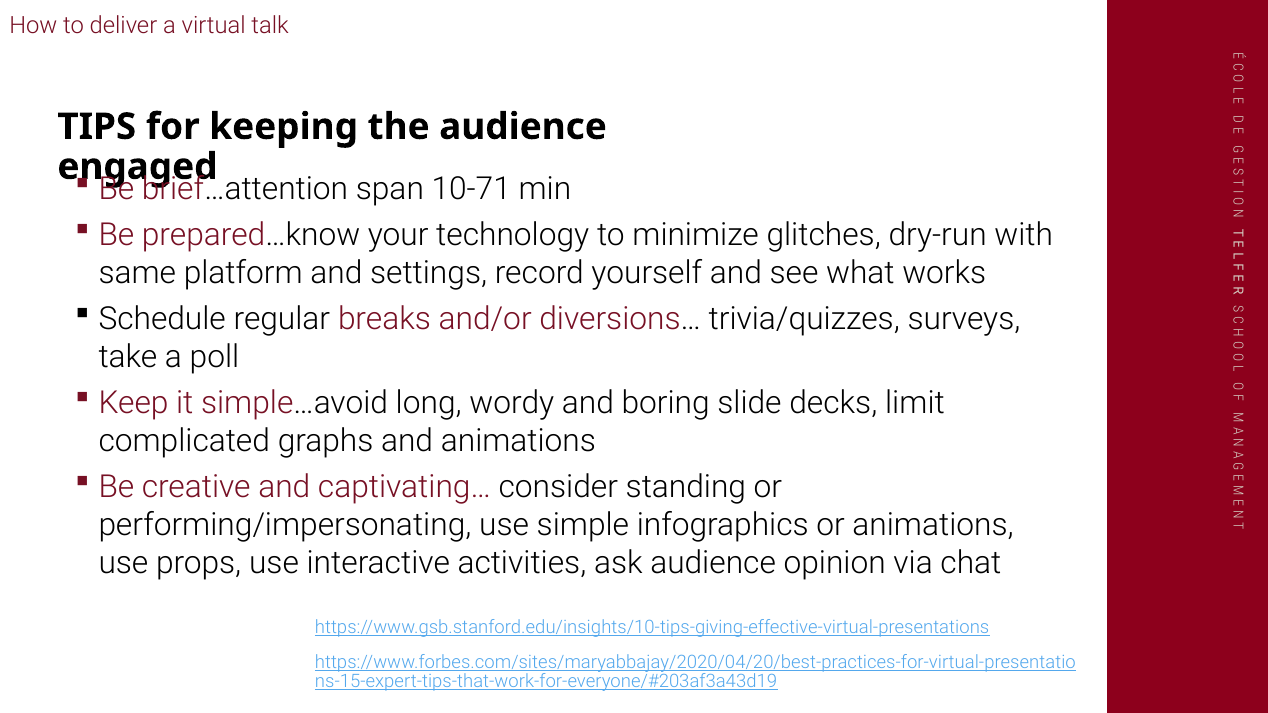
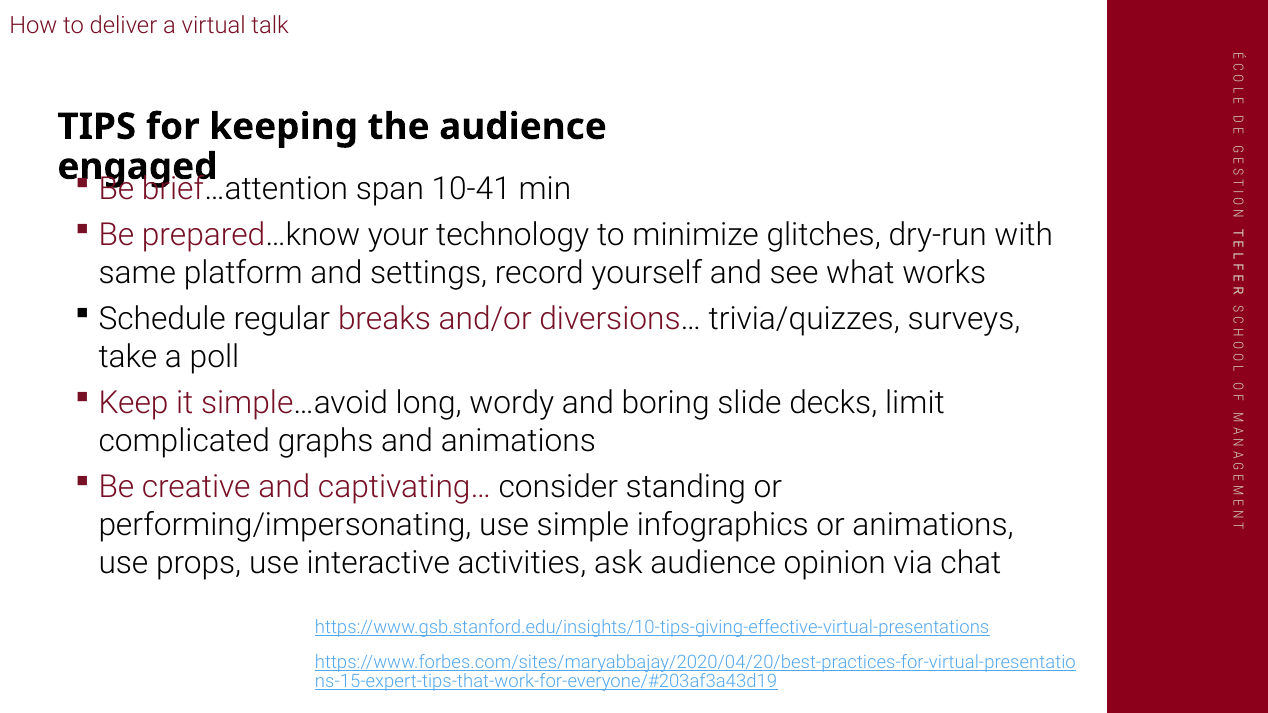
10-71: 10-71 -> 10-41
